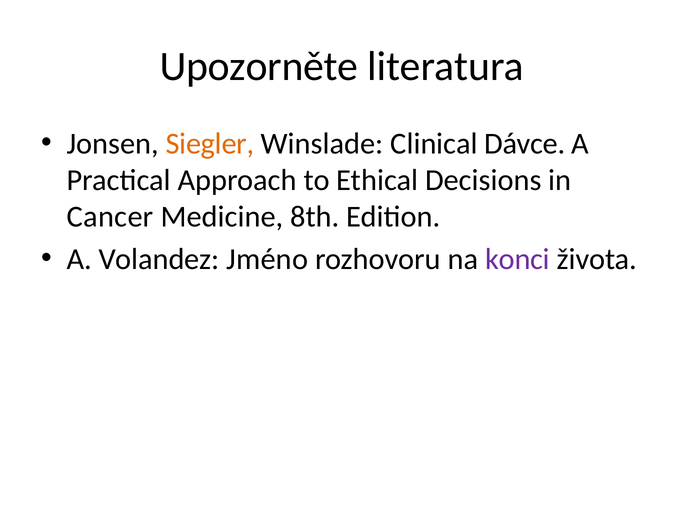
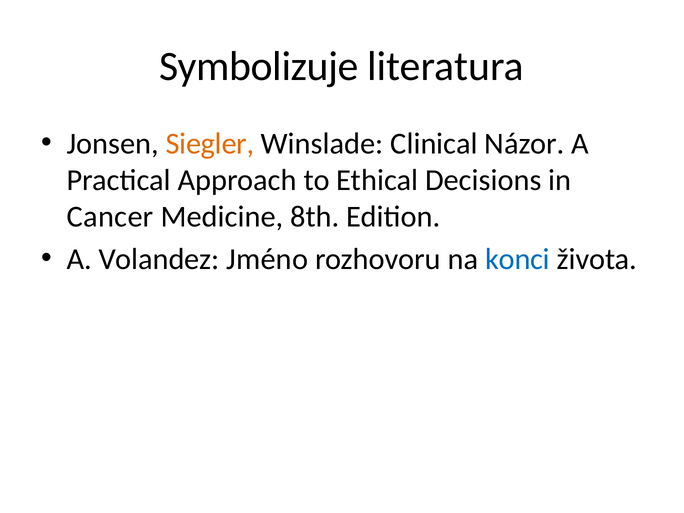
Upozorněte: Upozorněte -> Symbolizuje
Dávce: Dávce -> Názor
konci colour: purple -> blue
